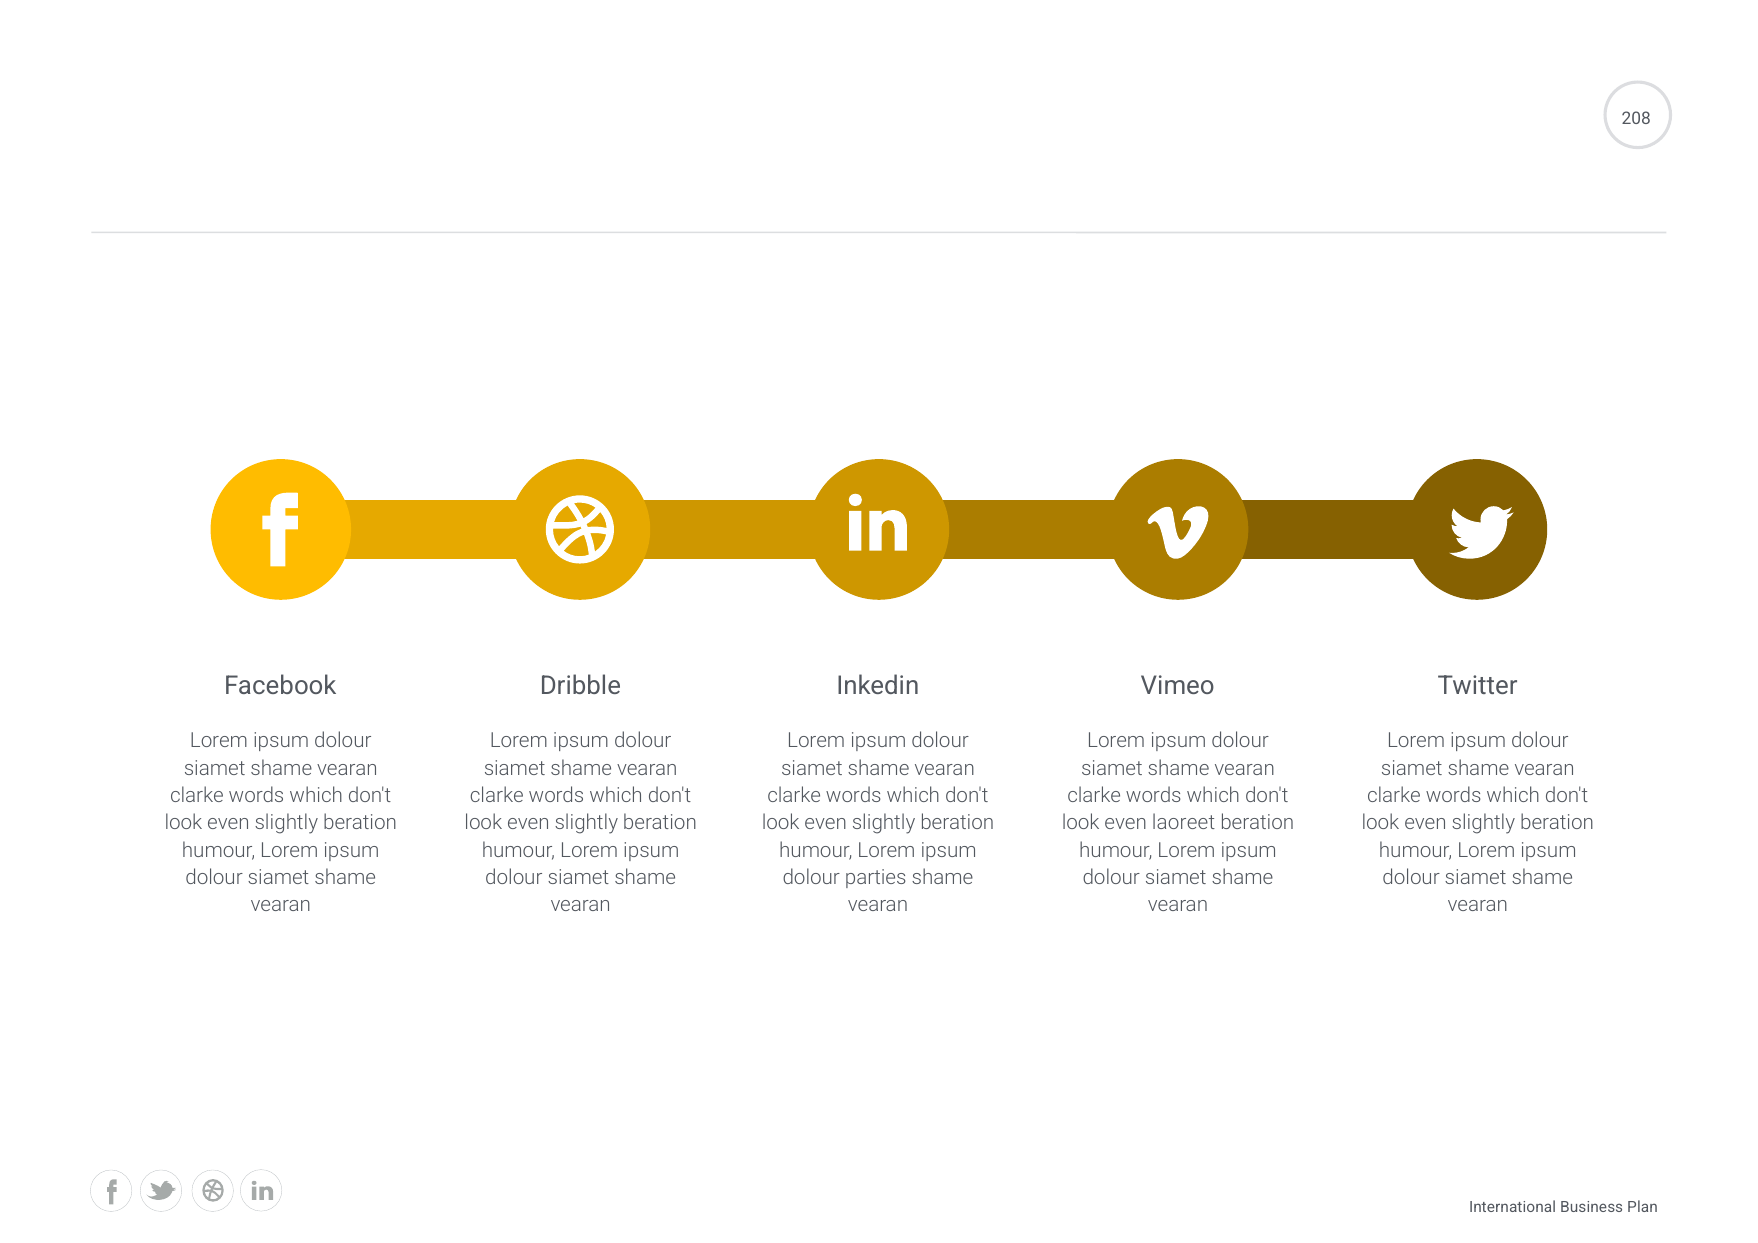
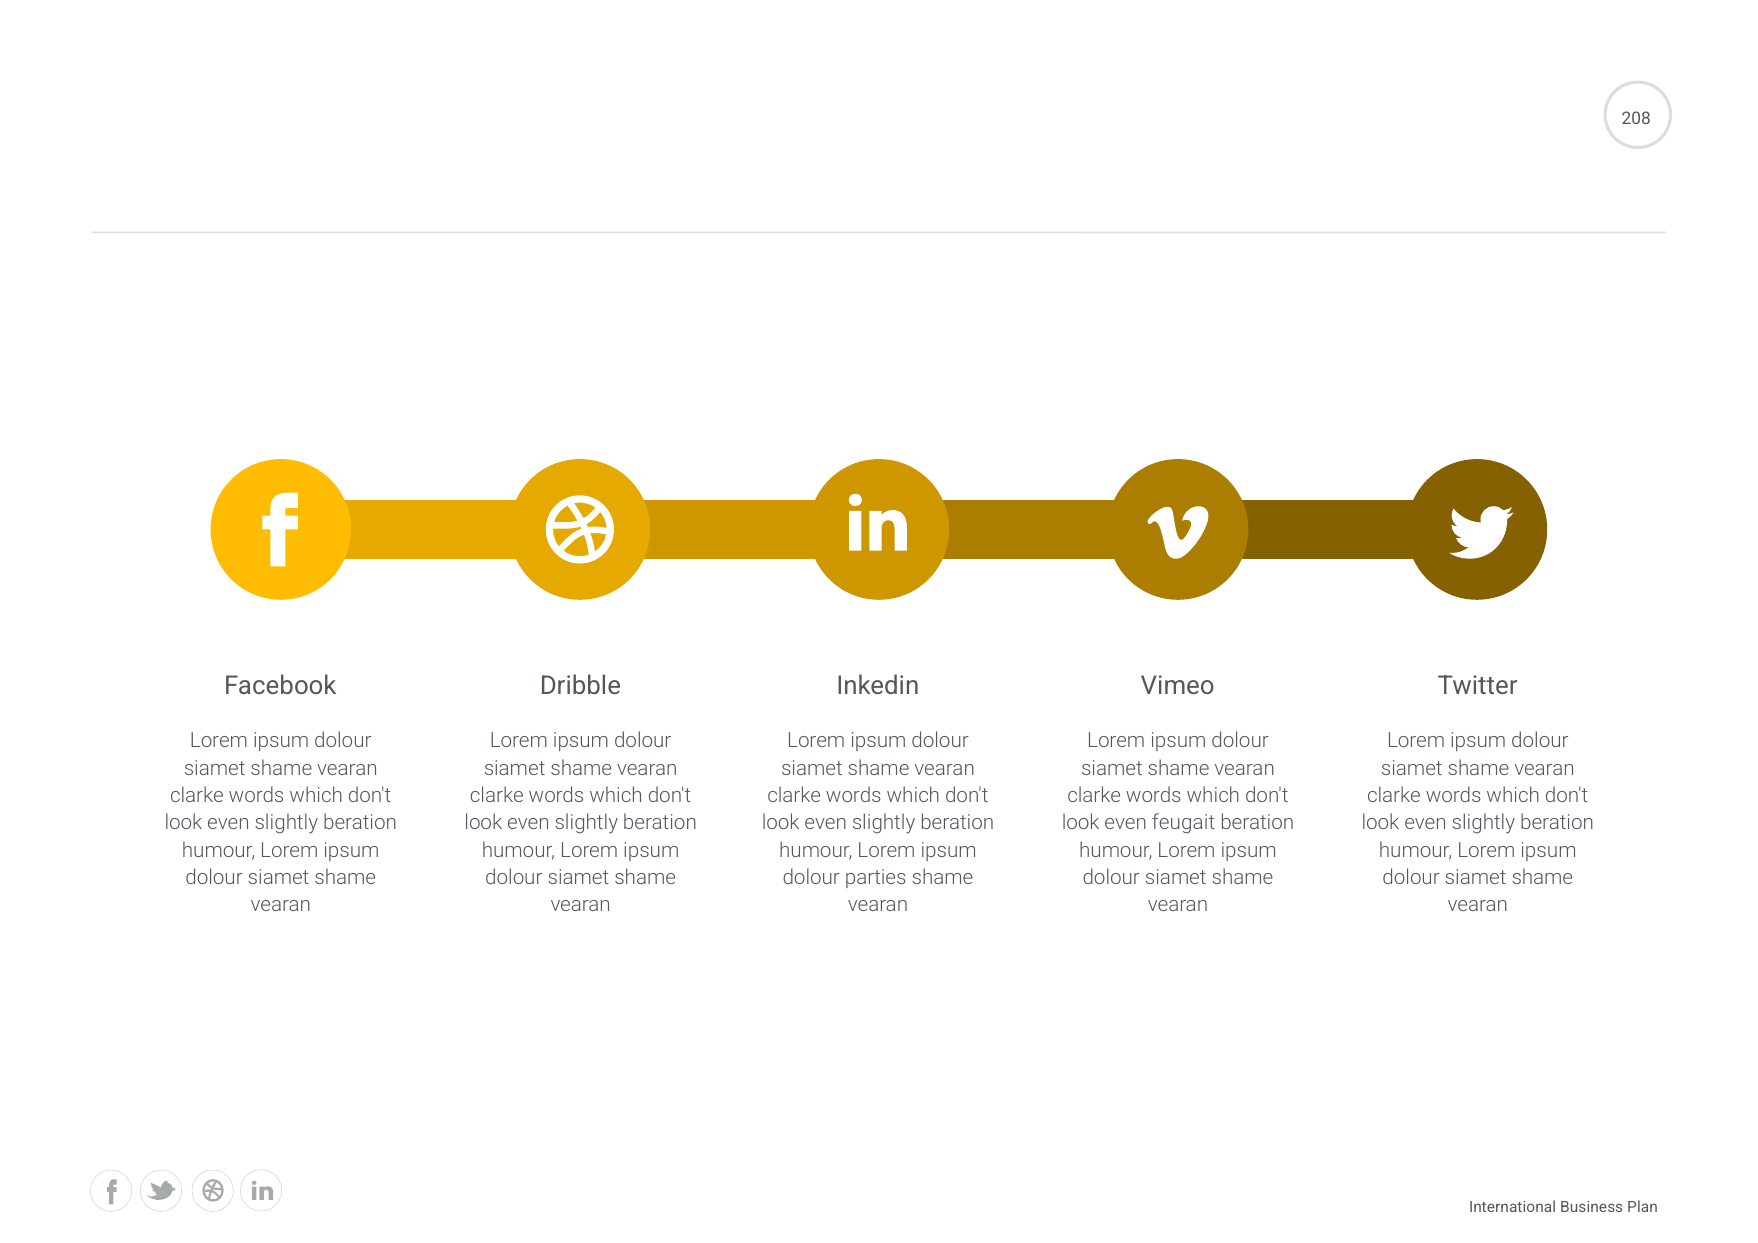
laoreet: laoreet -> feugait
